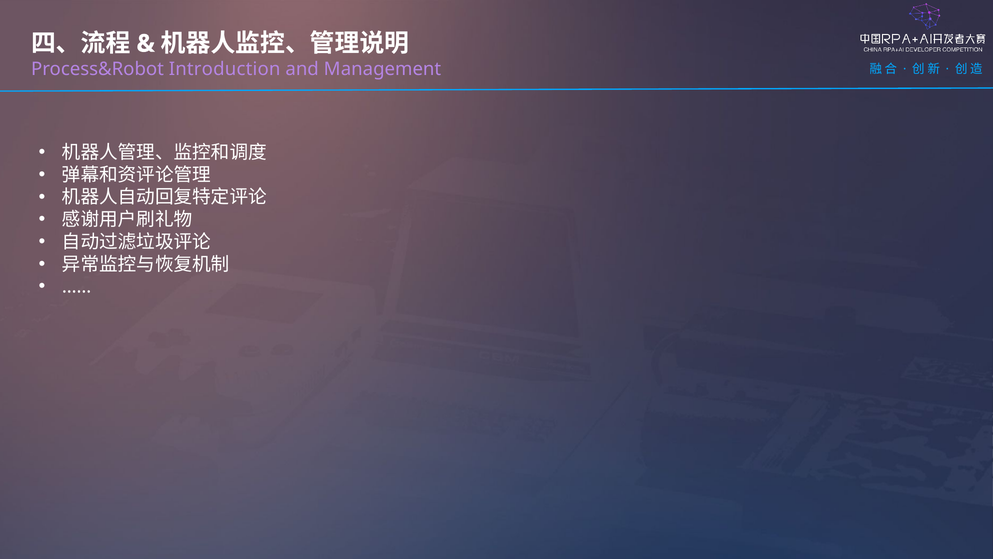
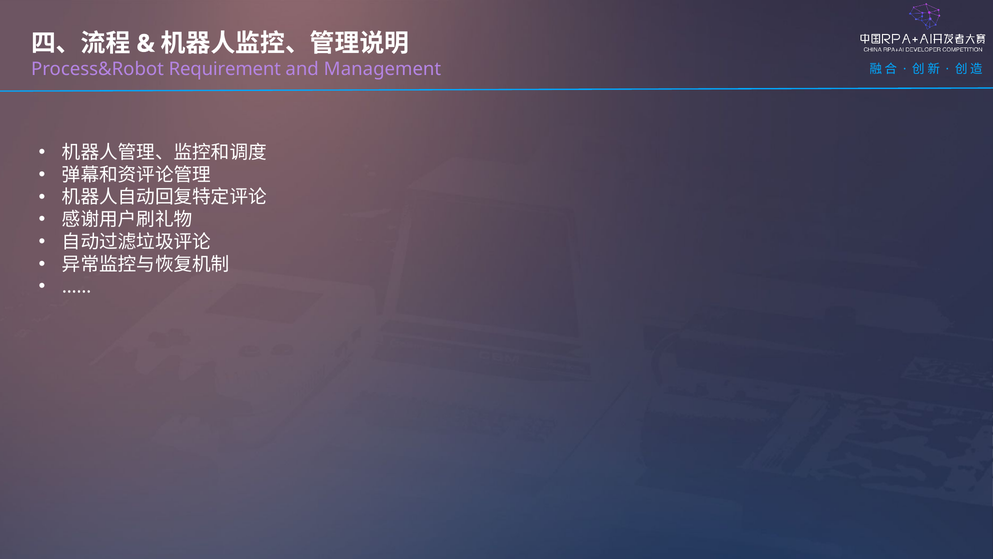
Introduction: Introduction -> Requirement
